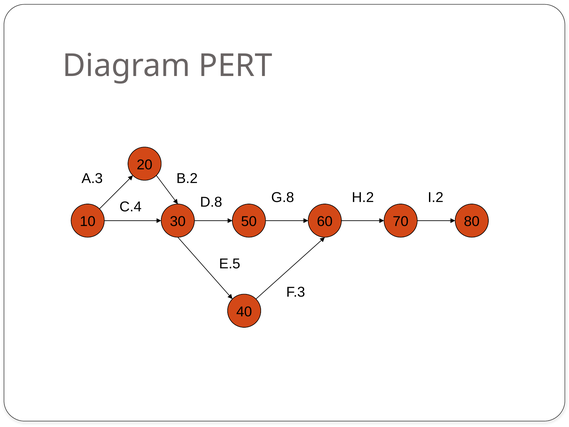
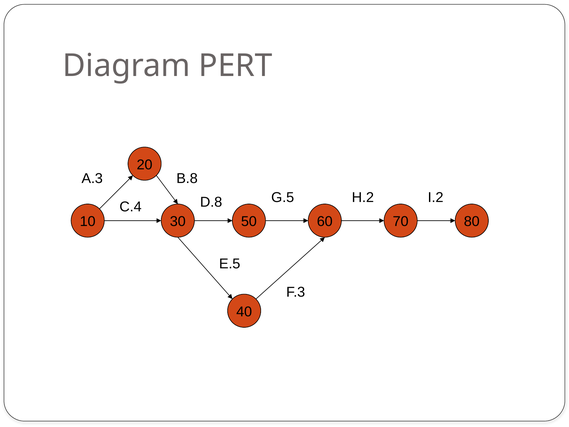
B.2: B.2 -> B.8
G.8: G.8 -> G.5
